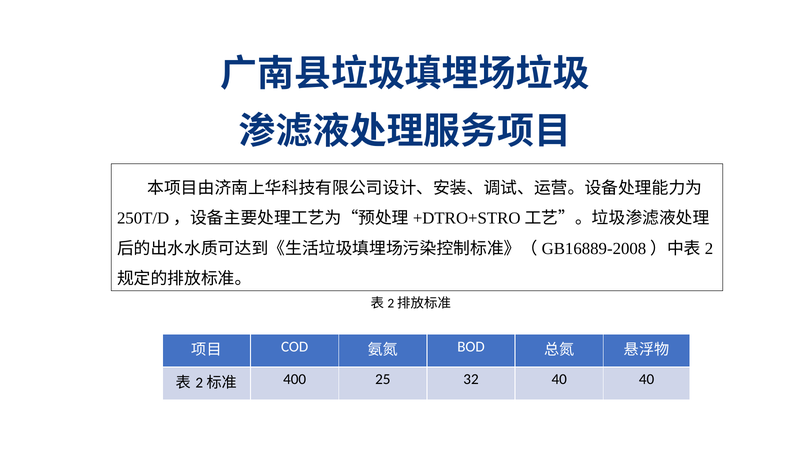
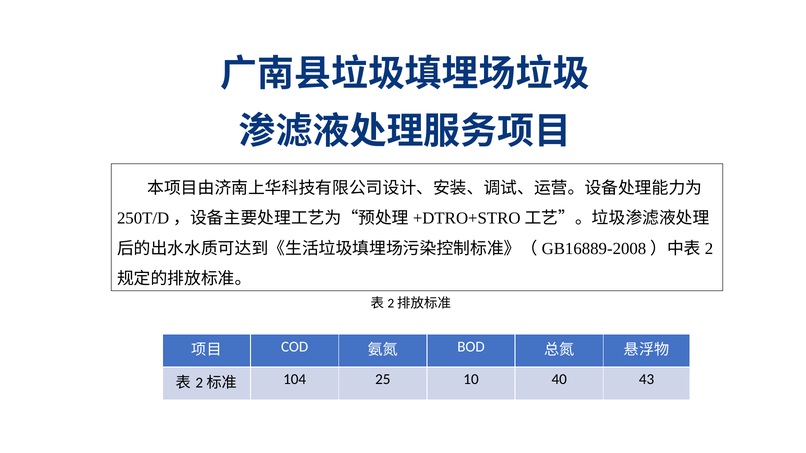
400: 400 -> 104
32: 32 -> 10
40 40: 40 -> 43
